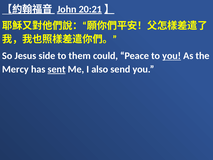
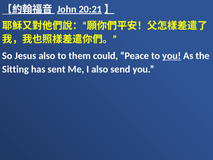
Jesus side: side -> also
Mercy: Mercy -> Sitting
sent underline: present -> none
